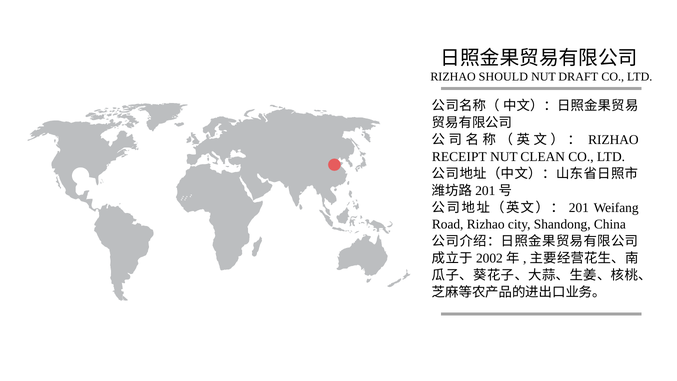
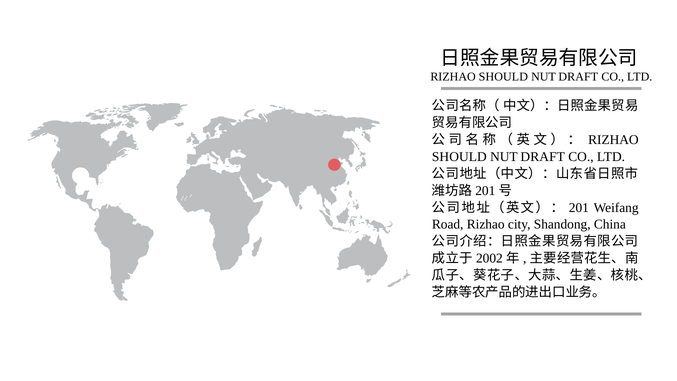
RECEIPT at (459, 157): RECEIPT -> SHOULD
CLEAN at (543, 157): CLEAN -> DRAFT
